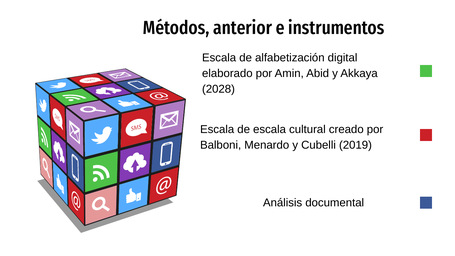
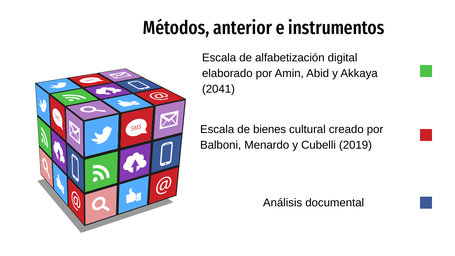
2028: 2028 -> 2041
de escala: escala -> bienes
